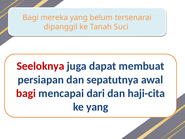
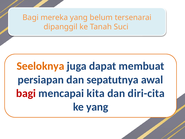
Seeloknya colour: red -> orange
dari: dari -> kita
haji-cita: haji-cita -> diri-cita
